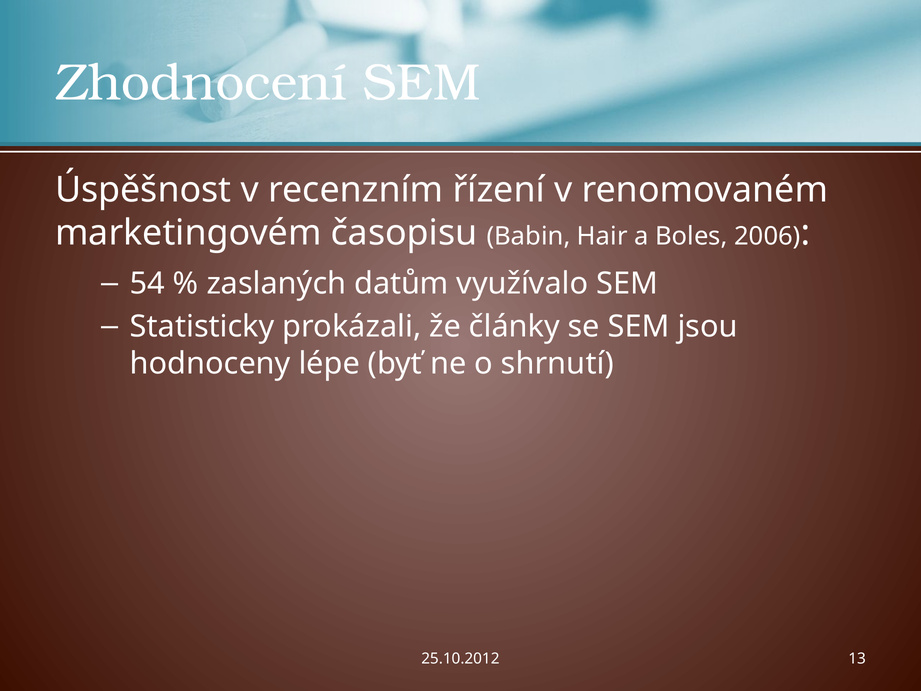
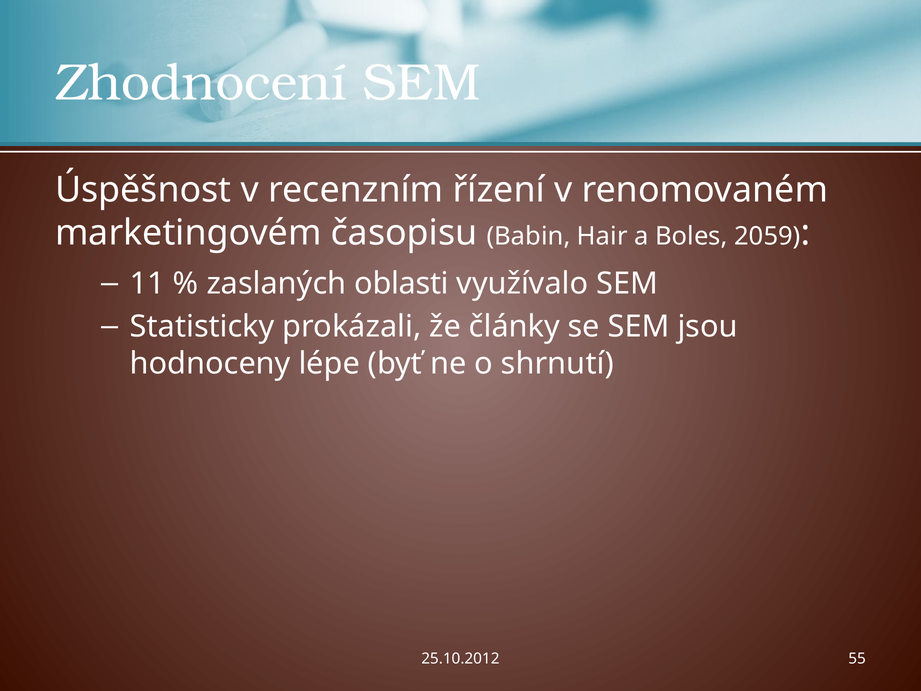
2006: 2006 -> 2059
54: 54 -> 11
datům: datům -> oblasti
13: 13 -> 55
